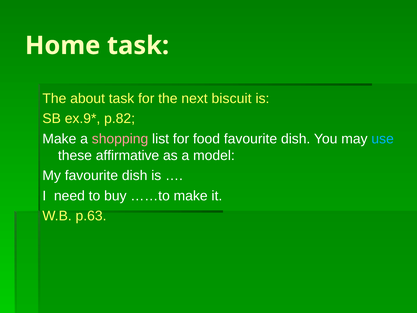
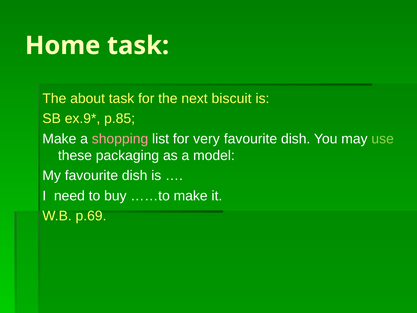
p.82: p.82 -> p.85
food: food -> very
use colour: light blue -> light green
affirmative: affirmative -> packaging
p.63: p.63 -> p.69
